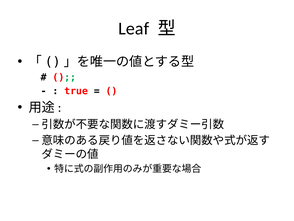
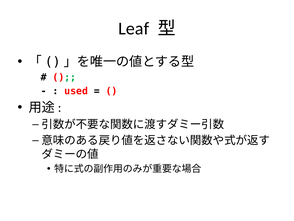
true: true -> used
